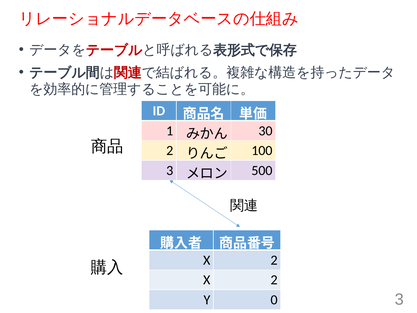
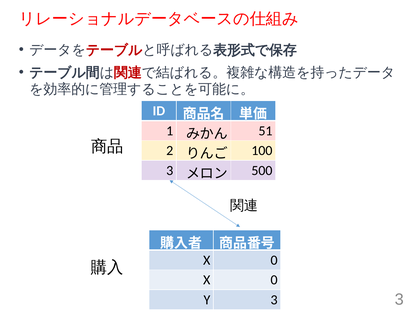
30: 30 -> 51
2 at (274, 260): 2 -> 0
2 at (274, 280): 2 -> 0
Y 0: 0 -> 3
